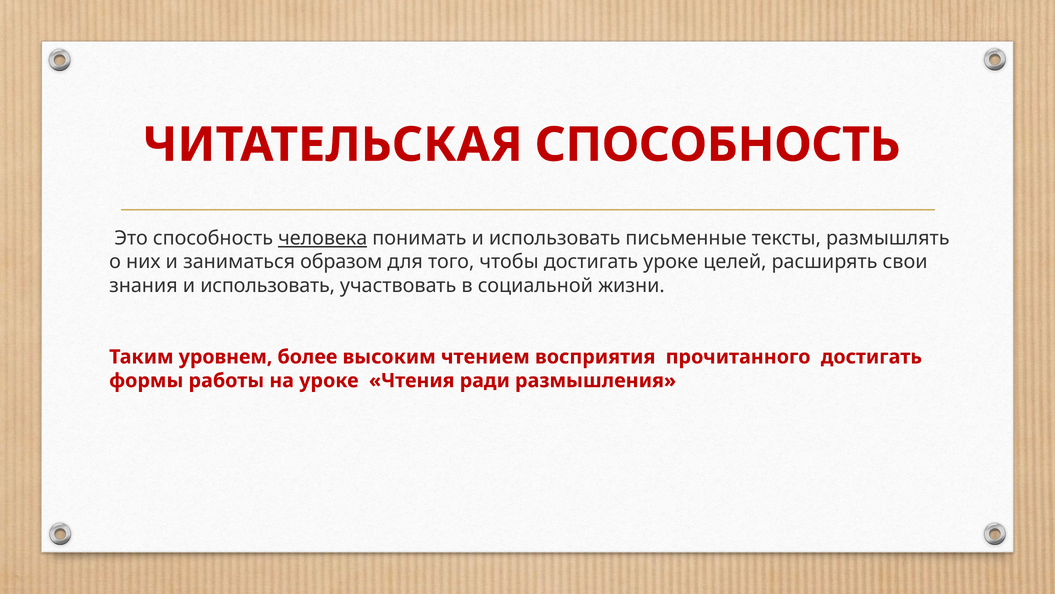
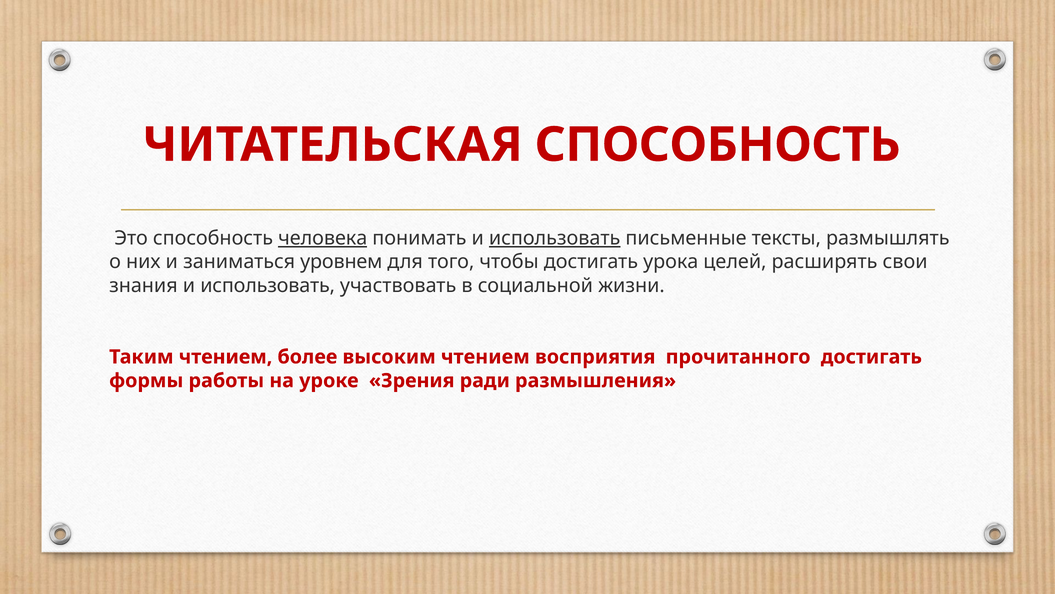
использовать at (555, 238) underline: none -> present
образом: образом -> уровнем
достигать уроке: уроке -> урока
Таким уровнем: уровнем -> чтением
Чтения: Чтения -> Зрения
